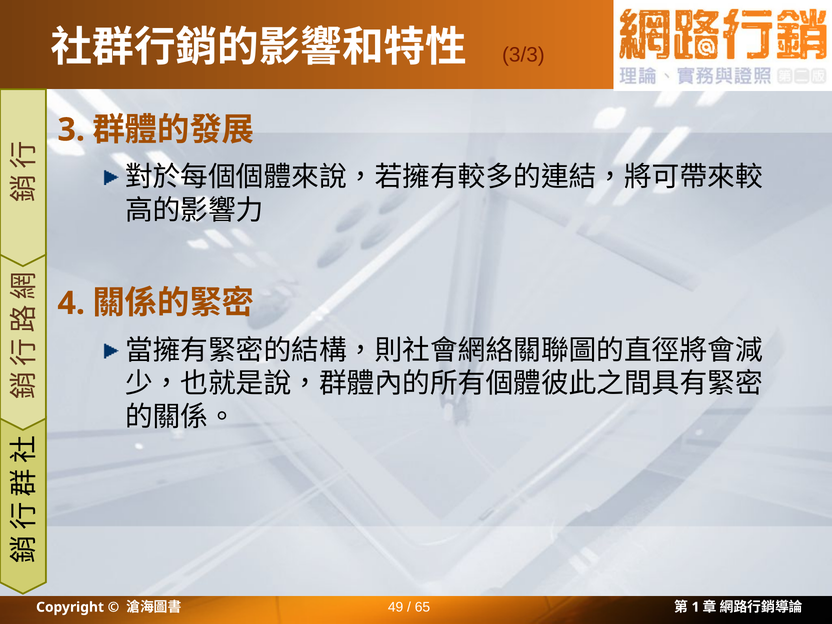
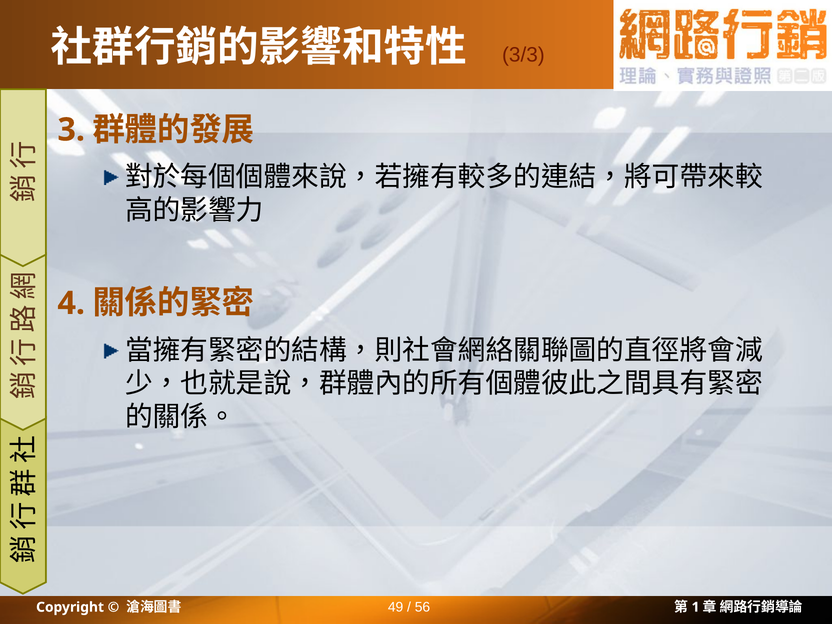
65: 65 -> 56
